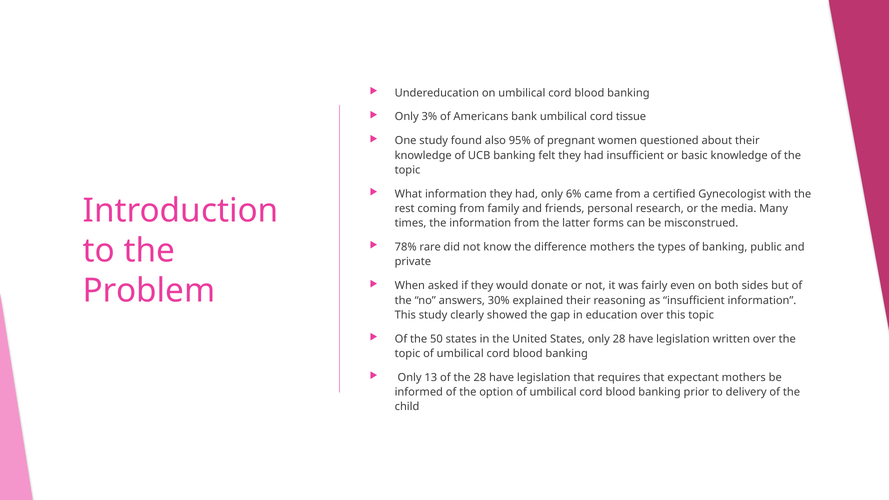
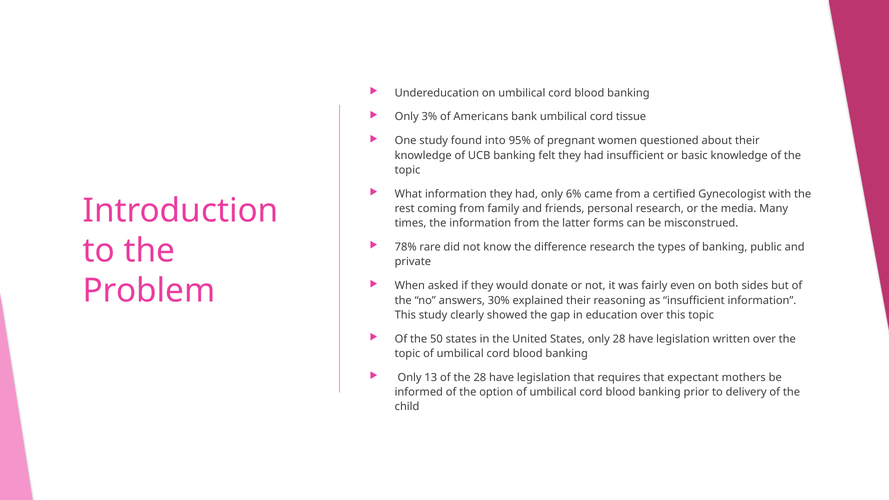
also: also -> into
difference mothers: mothers -> research
